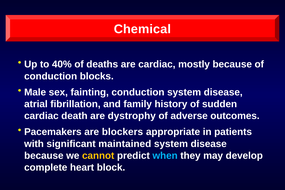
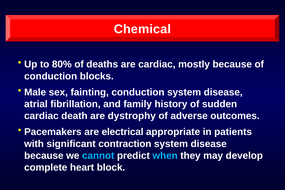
40%: 40% -> 80%
blockers: blockers -> electrical
maintained: maintained -> contraction
cannot colour: yellow -> light blue
